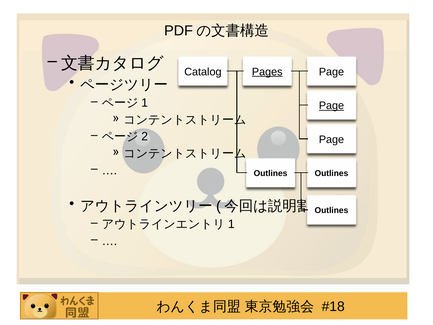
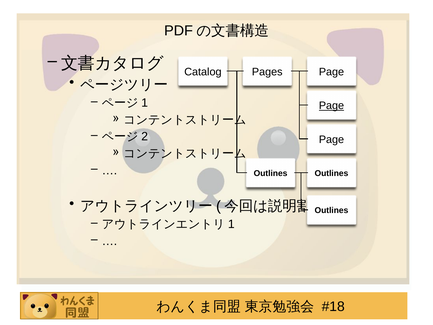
Pages underline: present -> none
